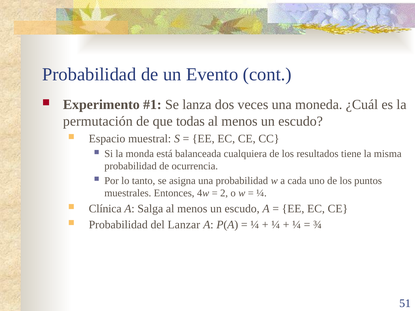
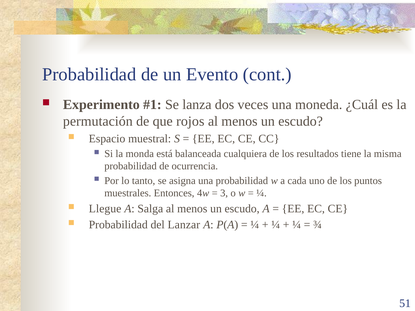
todas: todas -> rojos
2: 2 -> 3
Clínica: Clínica -> Llegue
